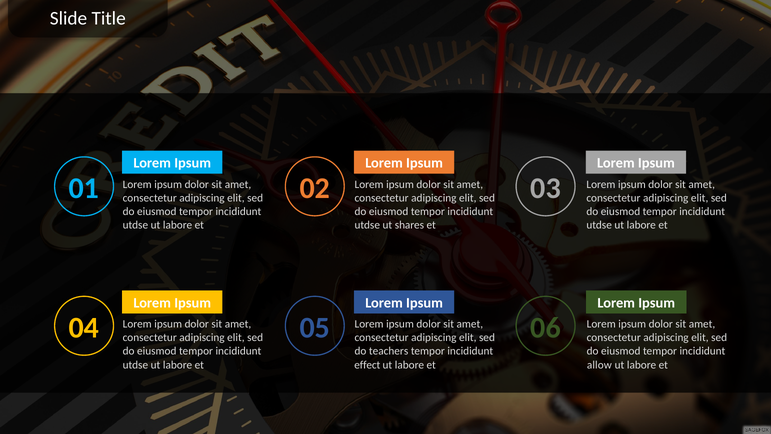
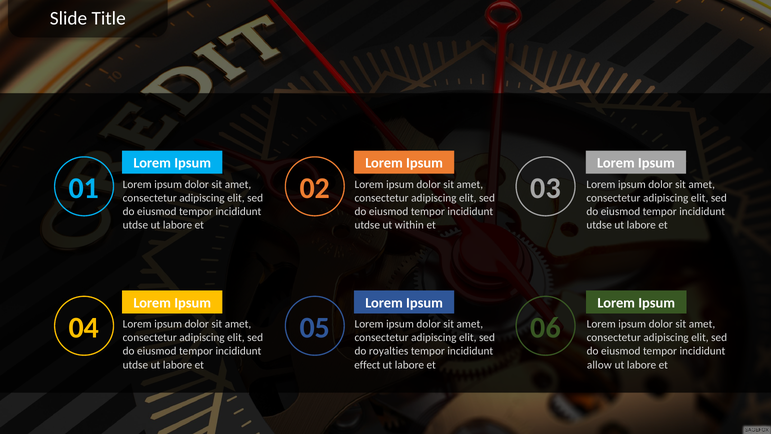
shares: shares -> within
teachers: teachers -> royalties
